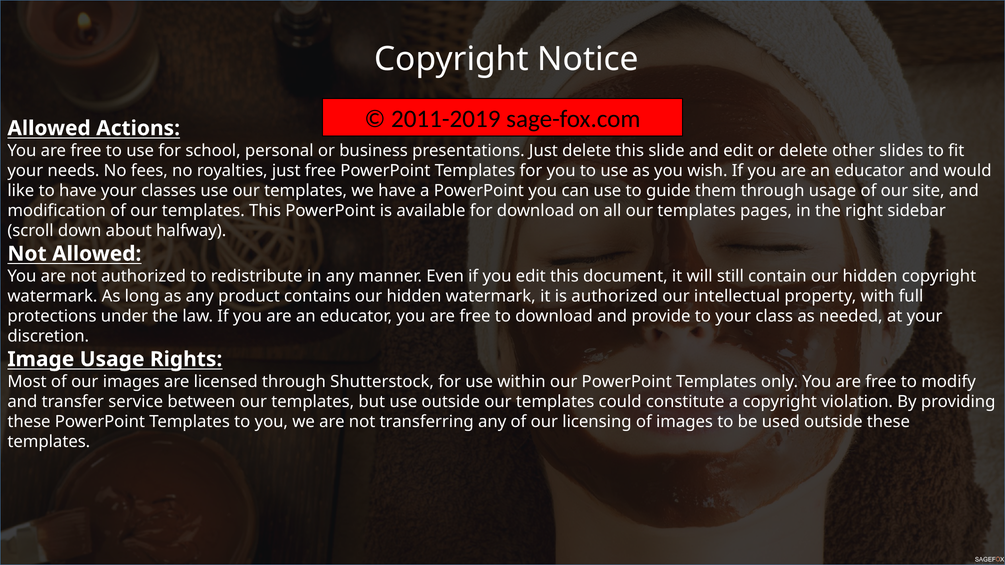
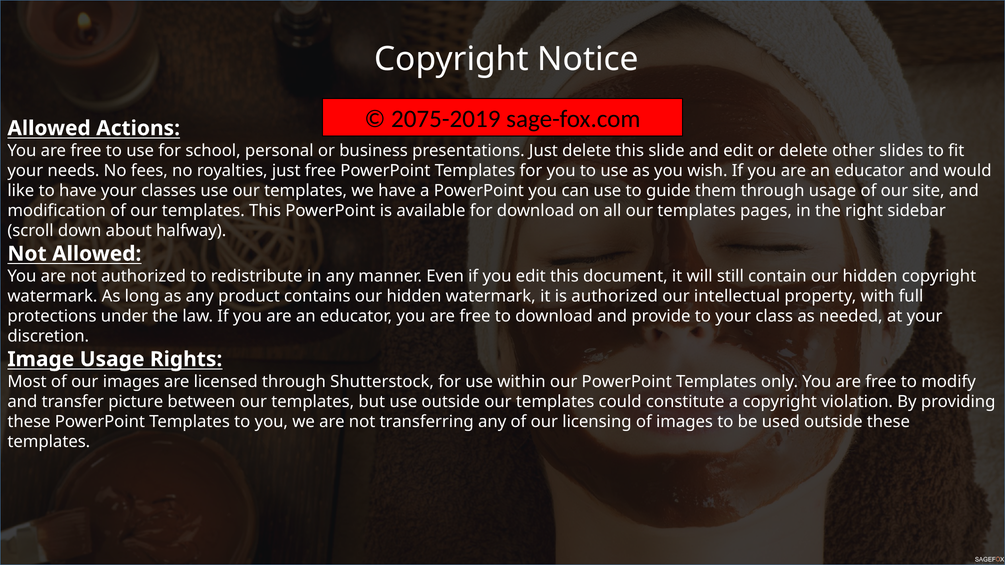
2011-2019: 2011-2019 -> 2075-2019
service: service -> picture
